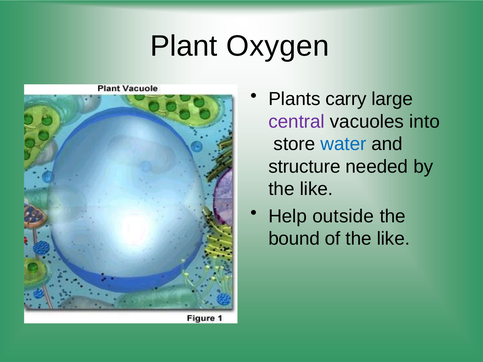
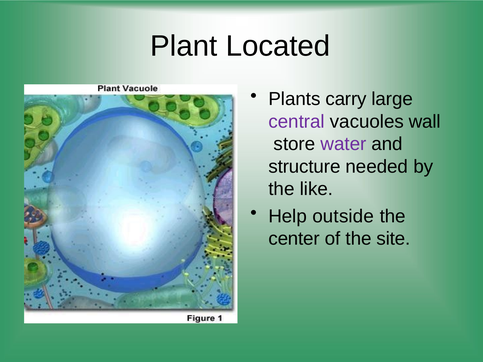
Oxygen: Oxygen -> Located
into: into -> wall
water colour: blue -> purple
bound: bound -> center
of the like: like -> site
